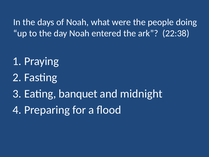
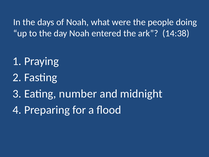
22:38: 22:38 -> 14:38
banquet: banquet -> number
